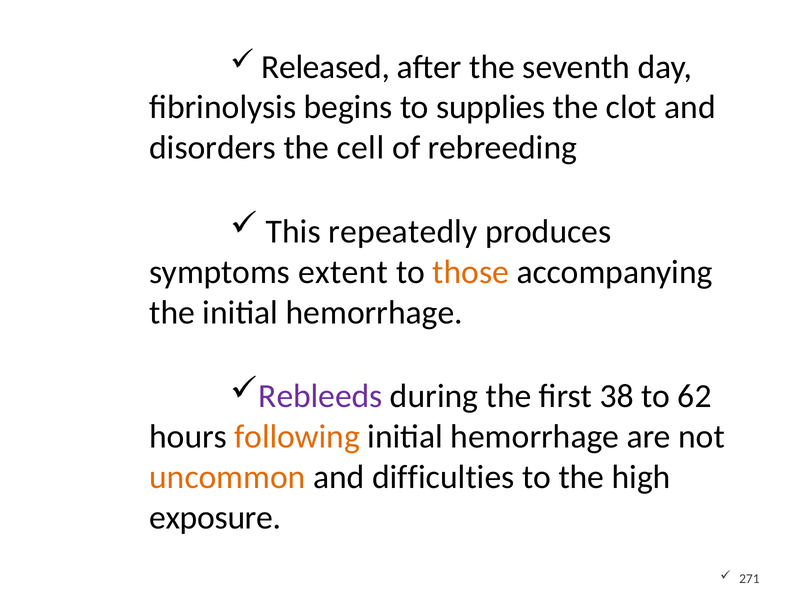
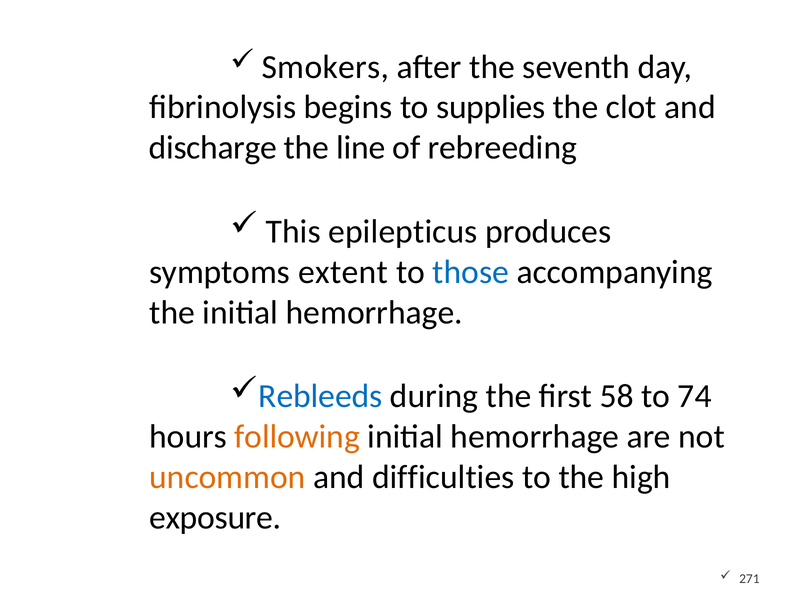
Released: Released -> Smokers
disorders: disorders -> discharge
cell: cell -> line
repeatedly: repeatedly -> epilepticus
those colour: orange -> blue
Rebleeds colour: purple -> blue
38: 38 -> 58
62: 62 -> 74
